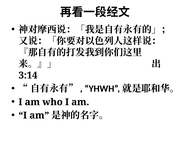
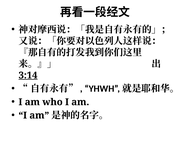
3:14 underline: none -> present
